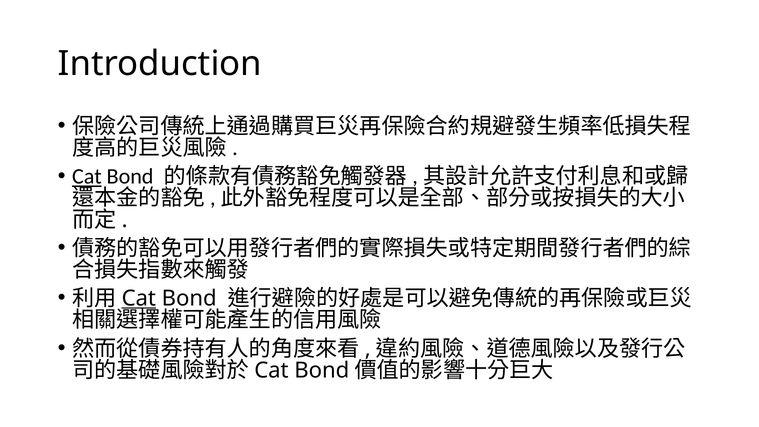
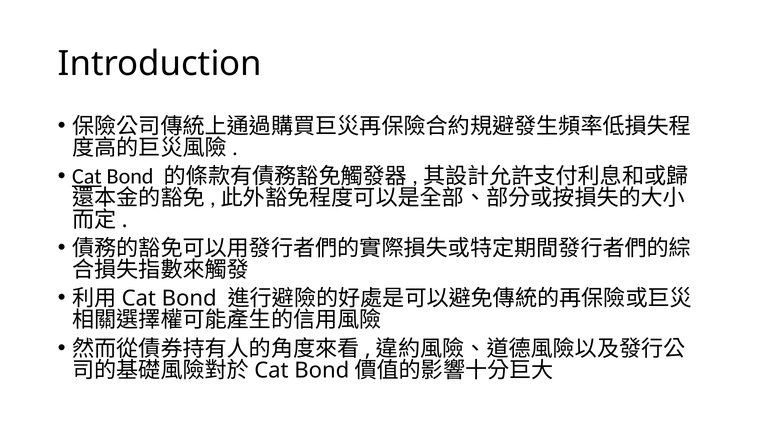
Cat at (139, 298) underline: present -> none
